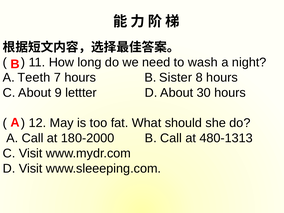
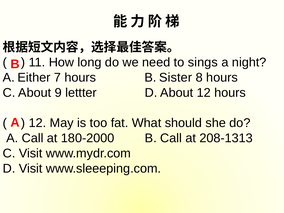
wash: wash -> sings
Teeth: Teeth -> Either
About 30: 30 -> 12
480-1313: 480-1313 -> 208-1313
